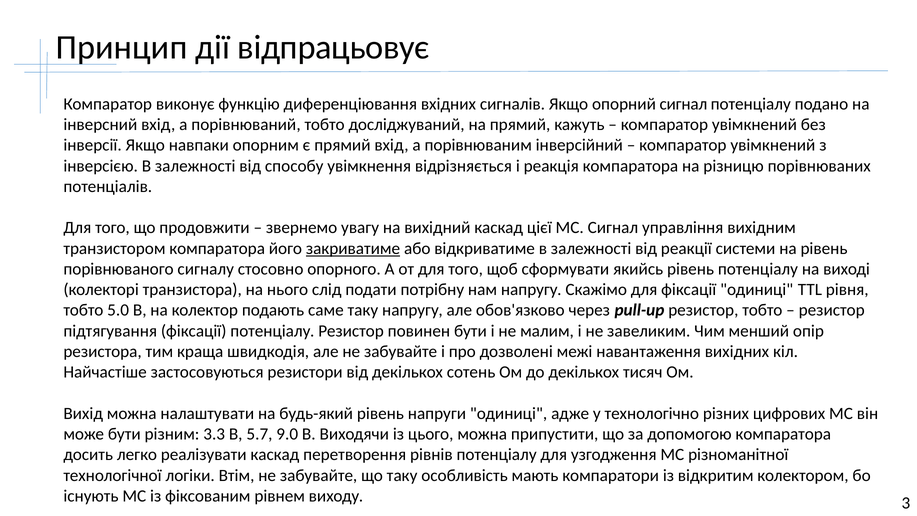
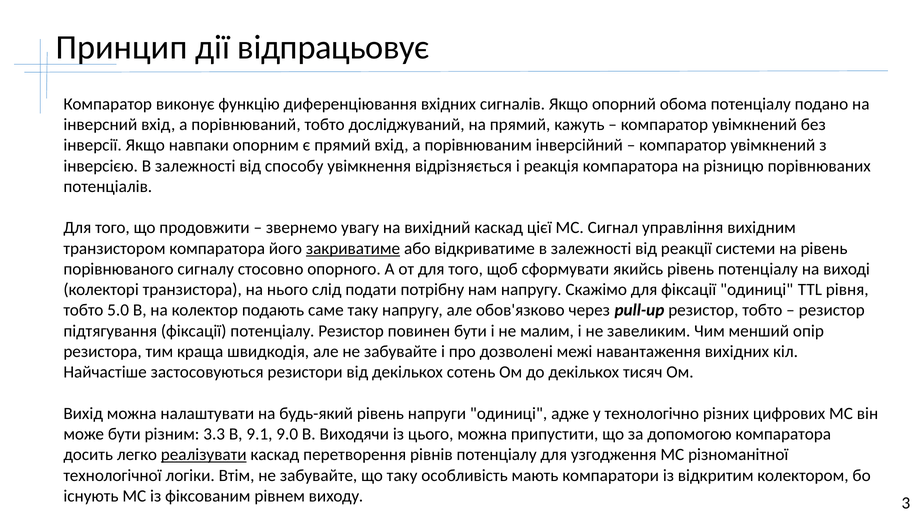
опорний сигнал: сигнал -> обома
5.7: 5.7 -> 9.1
реалізувати underline: none -> present
